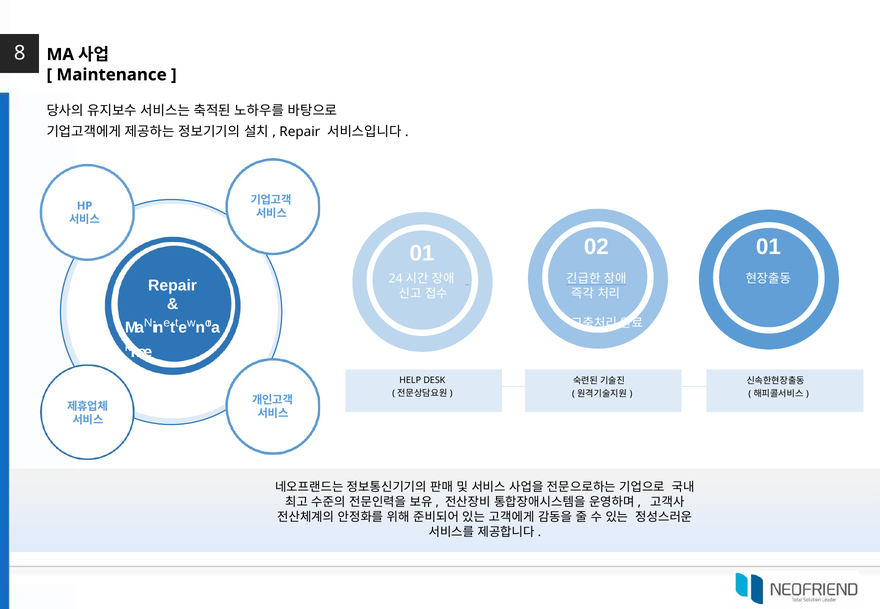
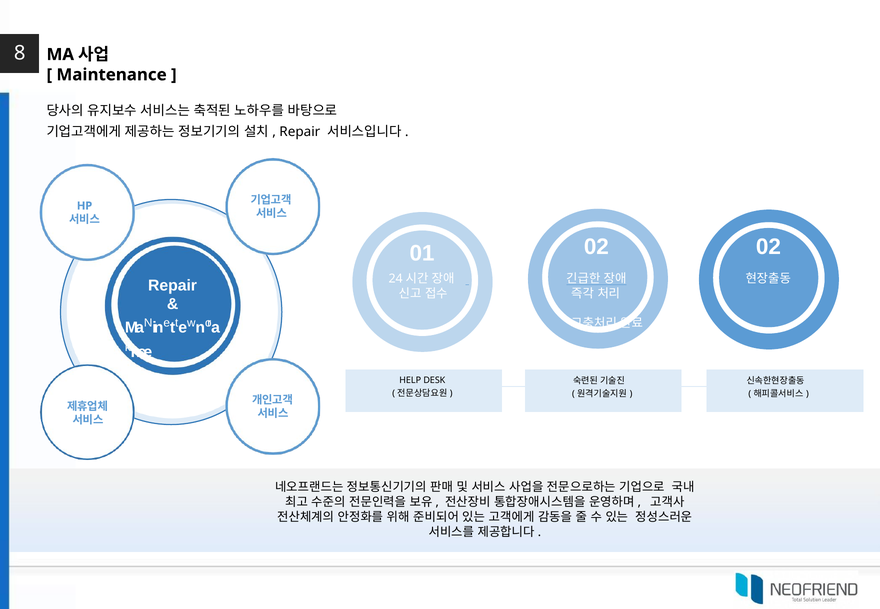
02 01: 01 -> 02
